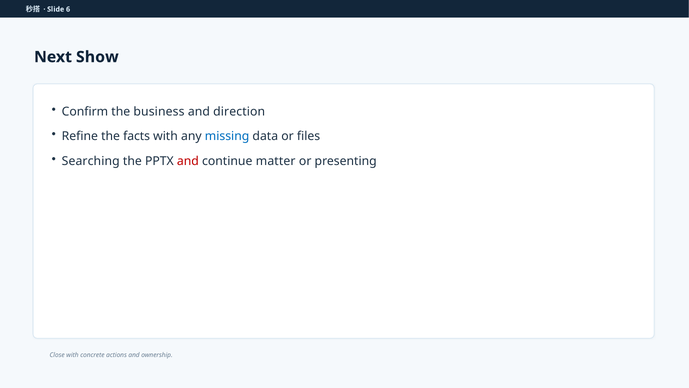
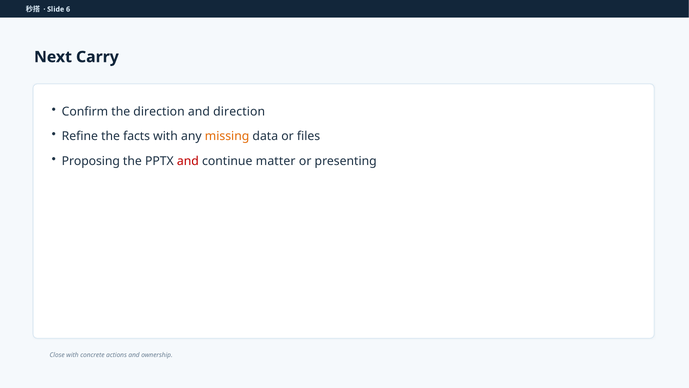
Show: Show -> Carry
the business: business -> direction
missing colour: blue -> orange
Searching: Searching -> Proposing
